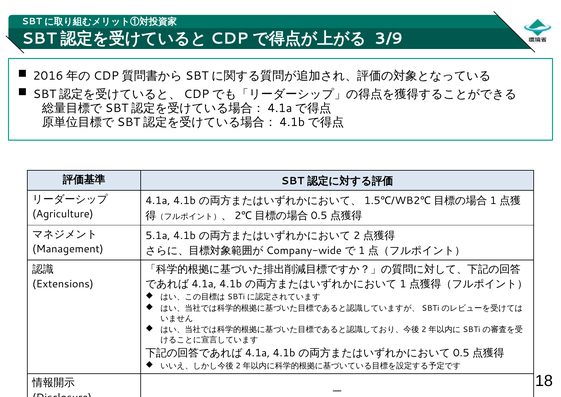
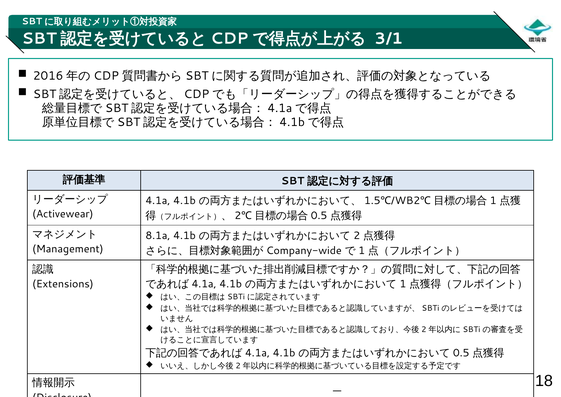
3/9: 3/9 -> 3/1
Agriculture: Agriculture -> Activewear
5.1a: 5.1a -> 8.1a
